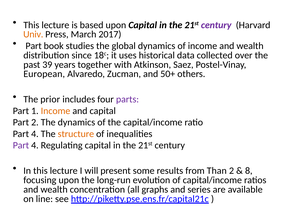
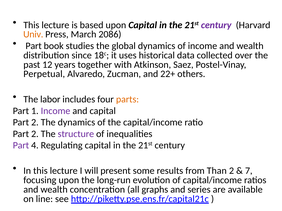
2017: 2017 -> 2086
39: 39 -> 12
European: European -> Perpetual
50+: 50+ -> 22+
prior: prior -> labor
parts colour: purple -> orange
Income at (56, 111) colour: orange -> purple
4 at (35, 134): 4 -> 2
structure colour: orange -> purple
8: 8 -> 7
